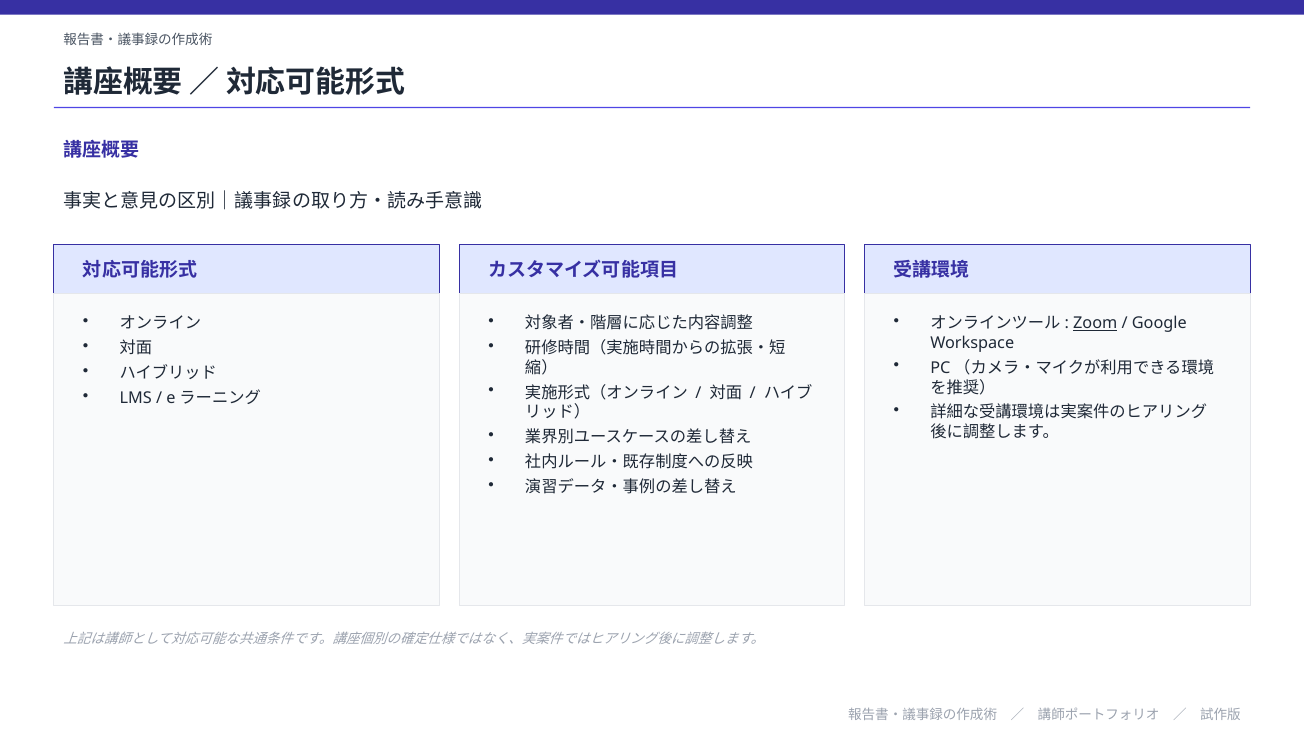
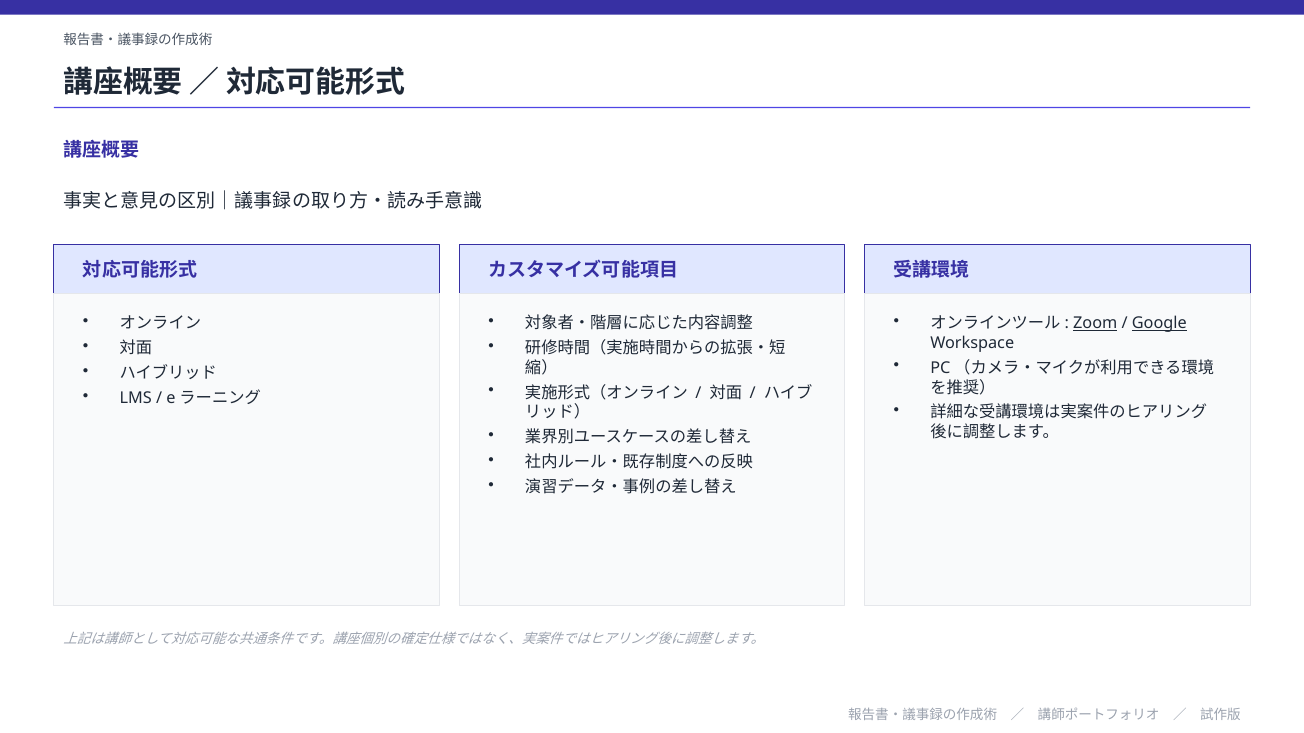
Google underline: none -> present
